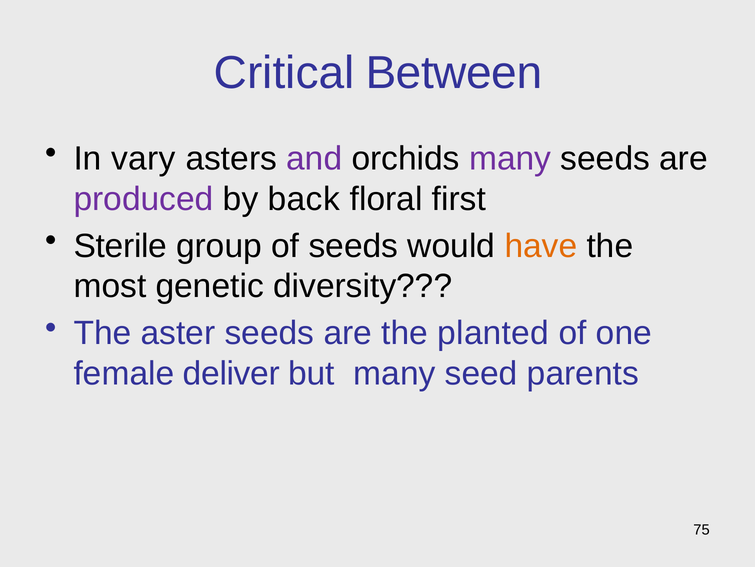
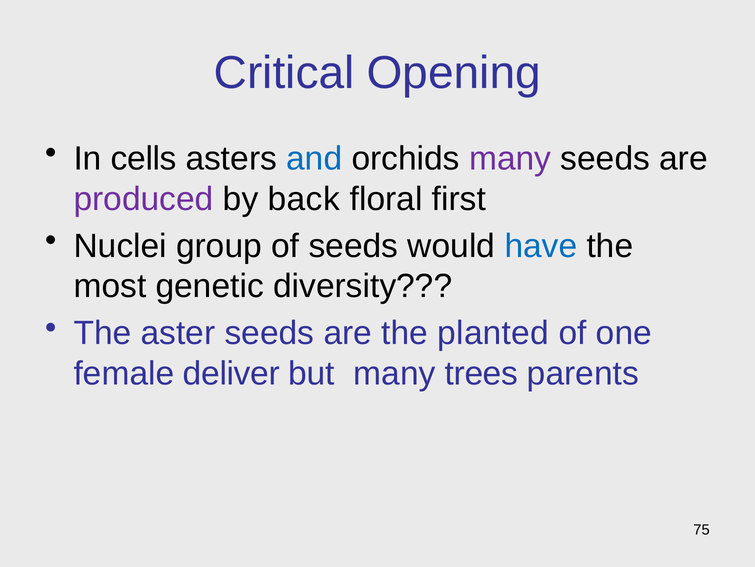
Between: Between -> Opening
vary: vary -> cells
and colour: purple -> blue
Sterile: Sterile -> Nuclei
have colour: orange -> blue
seed: seed -> trees
